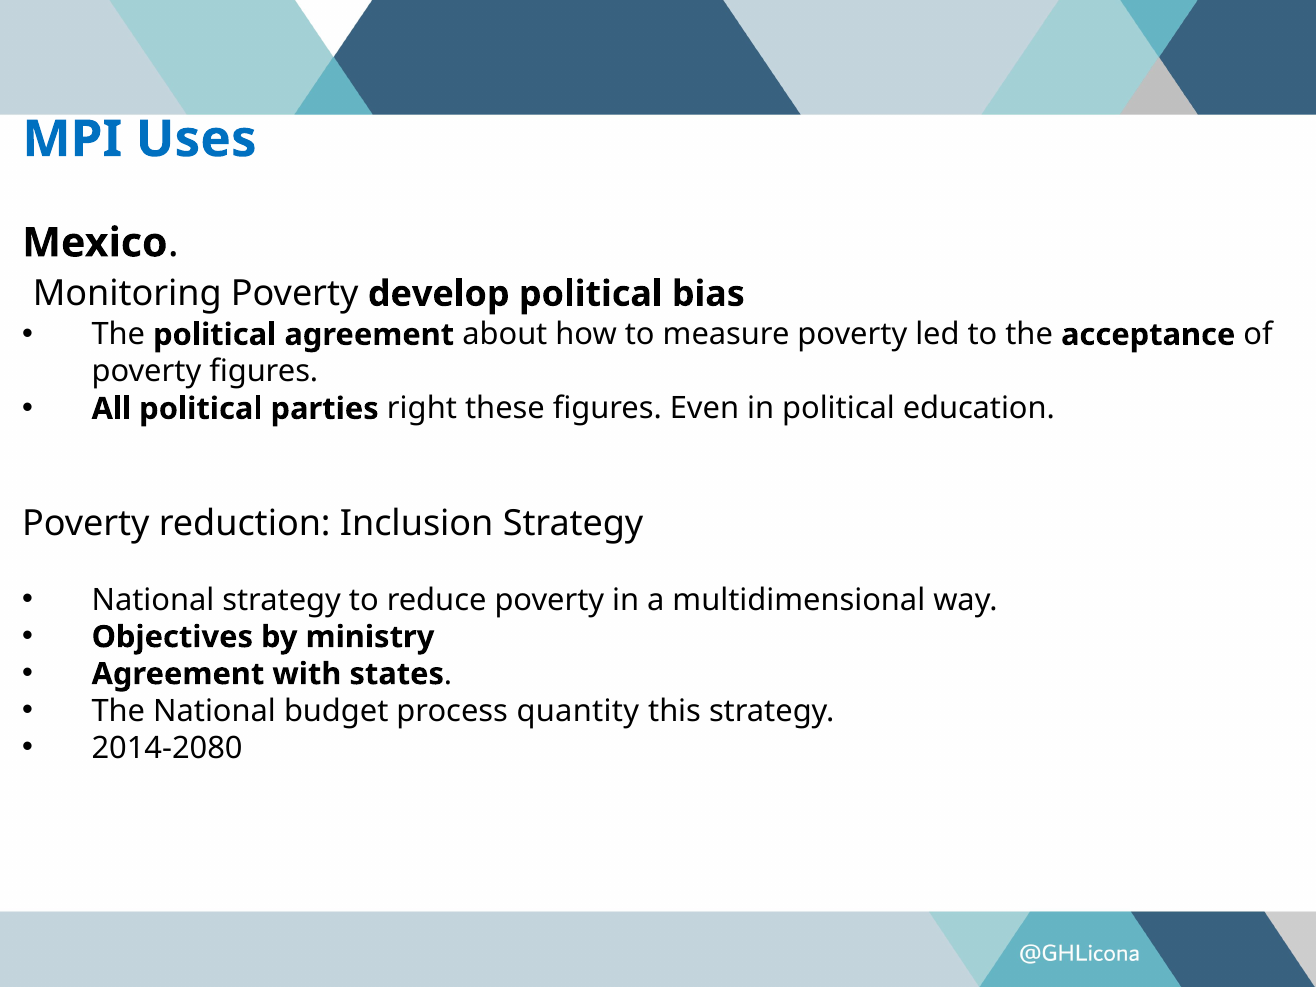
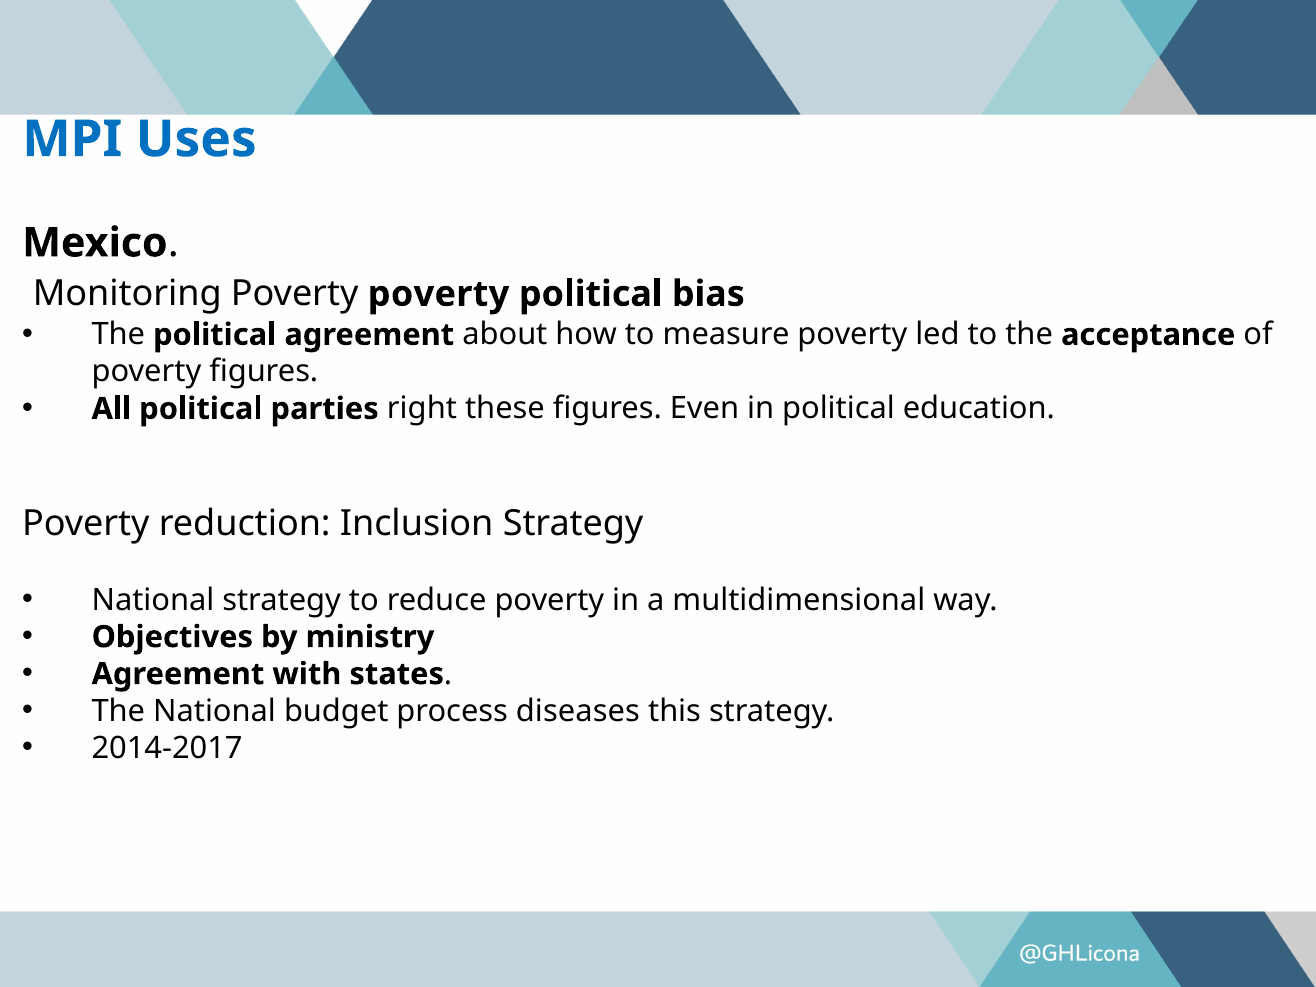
Poverty develop: develop -> poverty
quantity: quantity -> diseases
2014-2080: 2014-2080 -> 2014-2017
